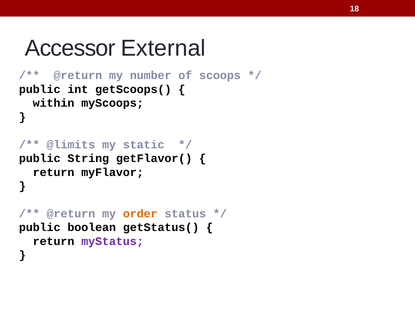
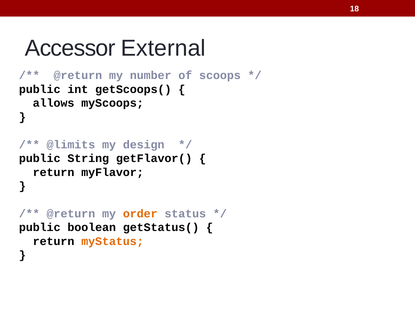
within: within -> allows
static: static -> design
myStatus colour: purple -> orange
